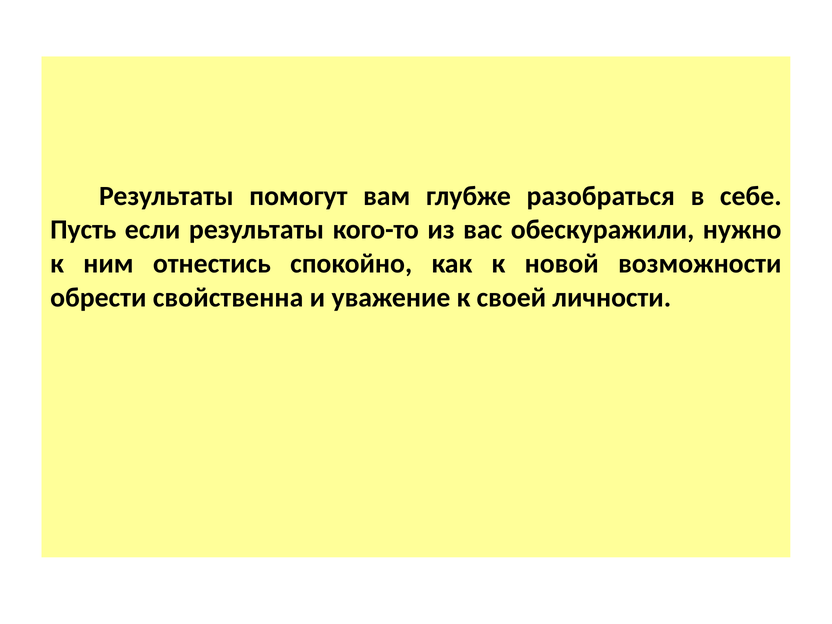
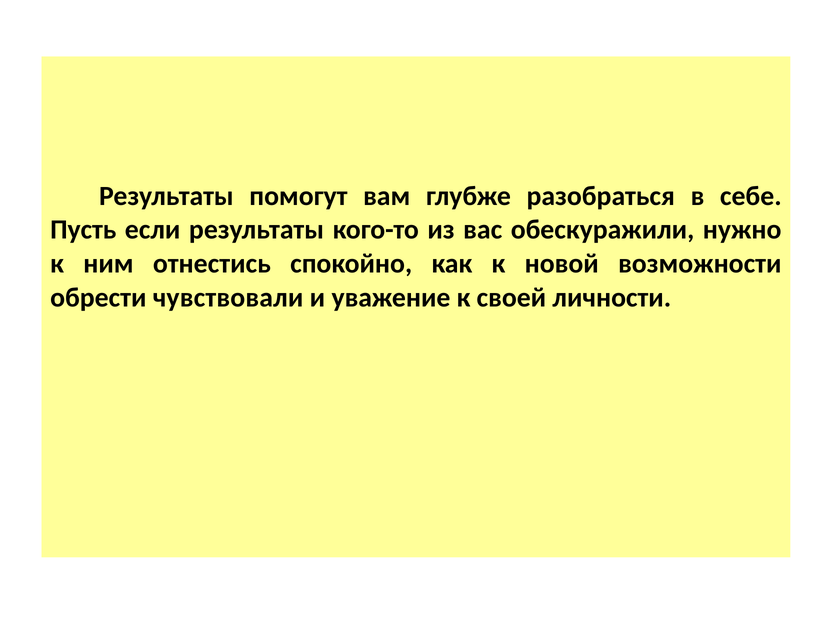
свойственна: свойственна -> чувствовали
